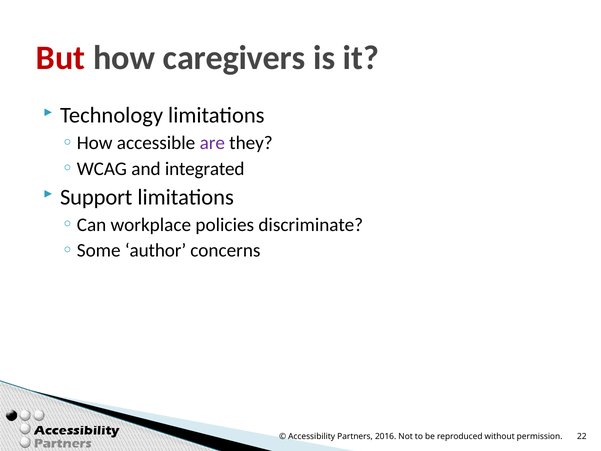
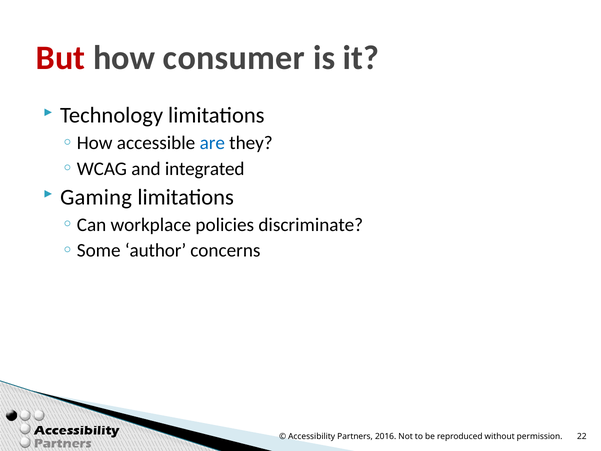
caregivers: caregivers -> consumer
are colour: purple -> blue
Support: Support -> Gaming
